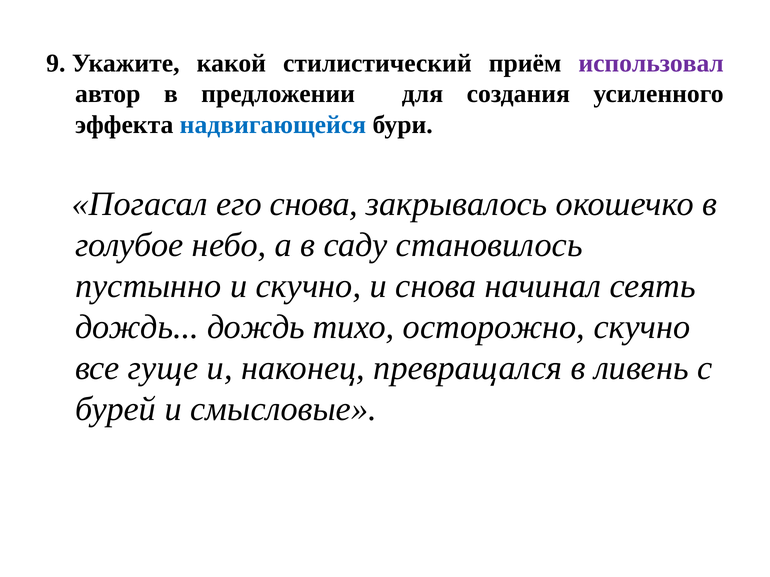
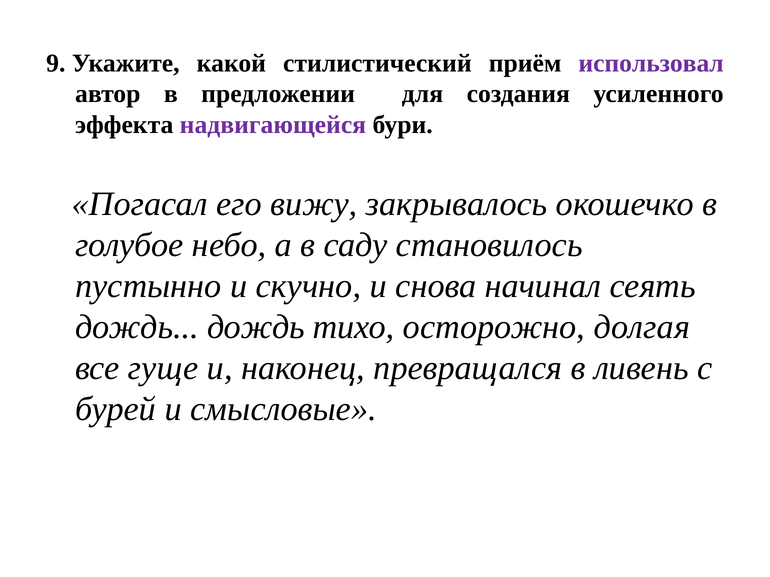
надвигающейся colour: blue -> purple
его снова: снова -> вижу
осторожно скучно: скучно -> долгая
